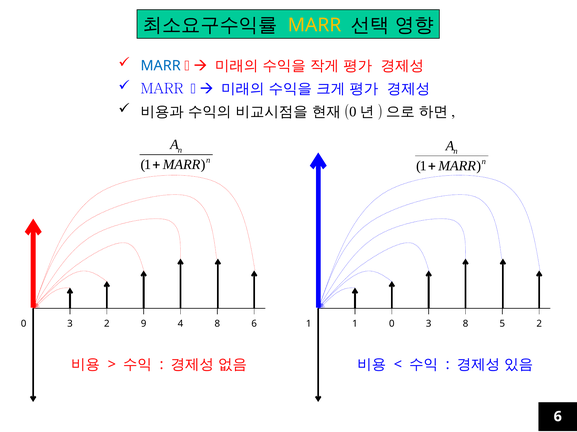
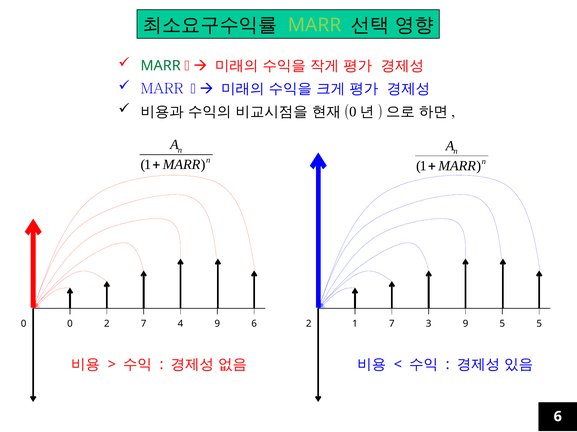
MARR at (315, 25) colour: yellow -> light green
MARR at (161, 66) colour: blue -> green
3 at (70, 324): 3 -> 0
2 9: 9 -> 7
4 8: 8 -> 9
6 1: 1 -> 2
1 0: 0 -> 7
3 8: 8 -> 9
5 2: 2 -> 5
